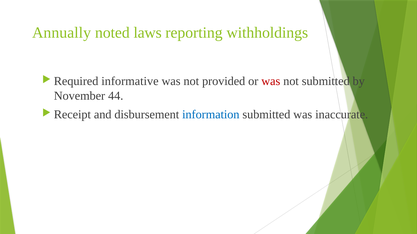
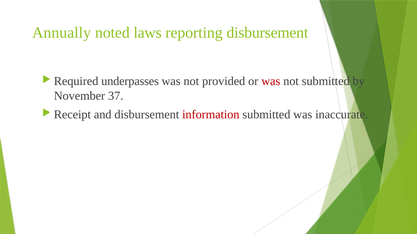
reporting withholdings: withholdings -> disbursement
informative: informative -> underpasses
44: 44 -> 37
information colour: blue -> red
